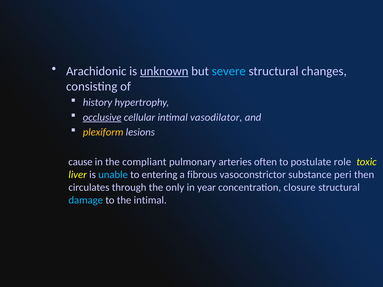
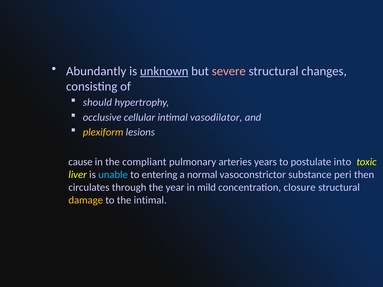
Arachidonic: Arachidonic -> Abundantly
severe colour: light blue -> pink
history: history -> should
occlusive underline: present -> none
often: often -> years
role: role -> into
fibrous: fibrous -> normal
only: only -> year
year: year -> mild
damage colour: light blue -> yellow
